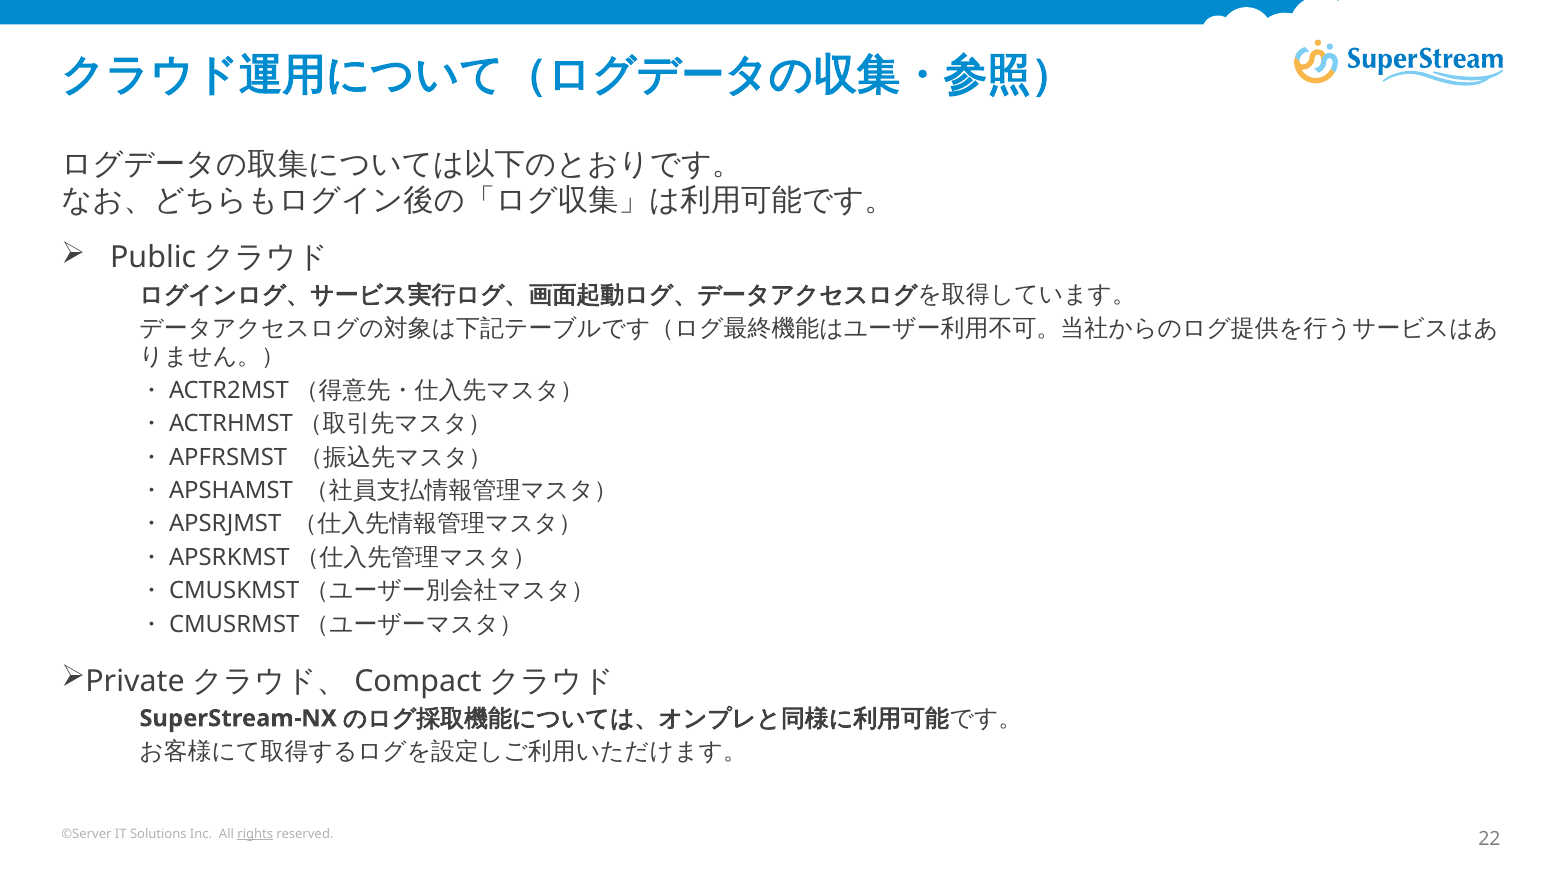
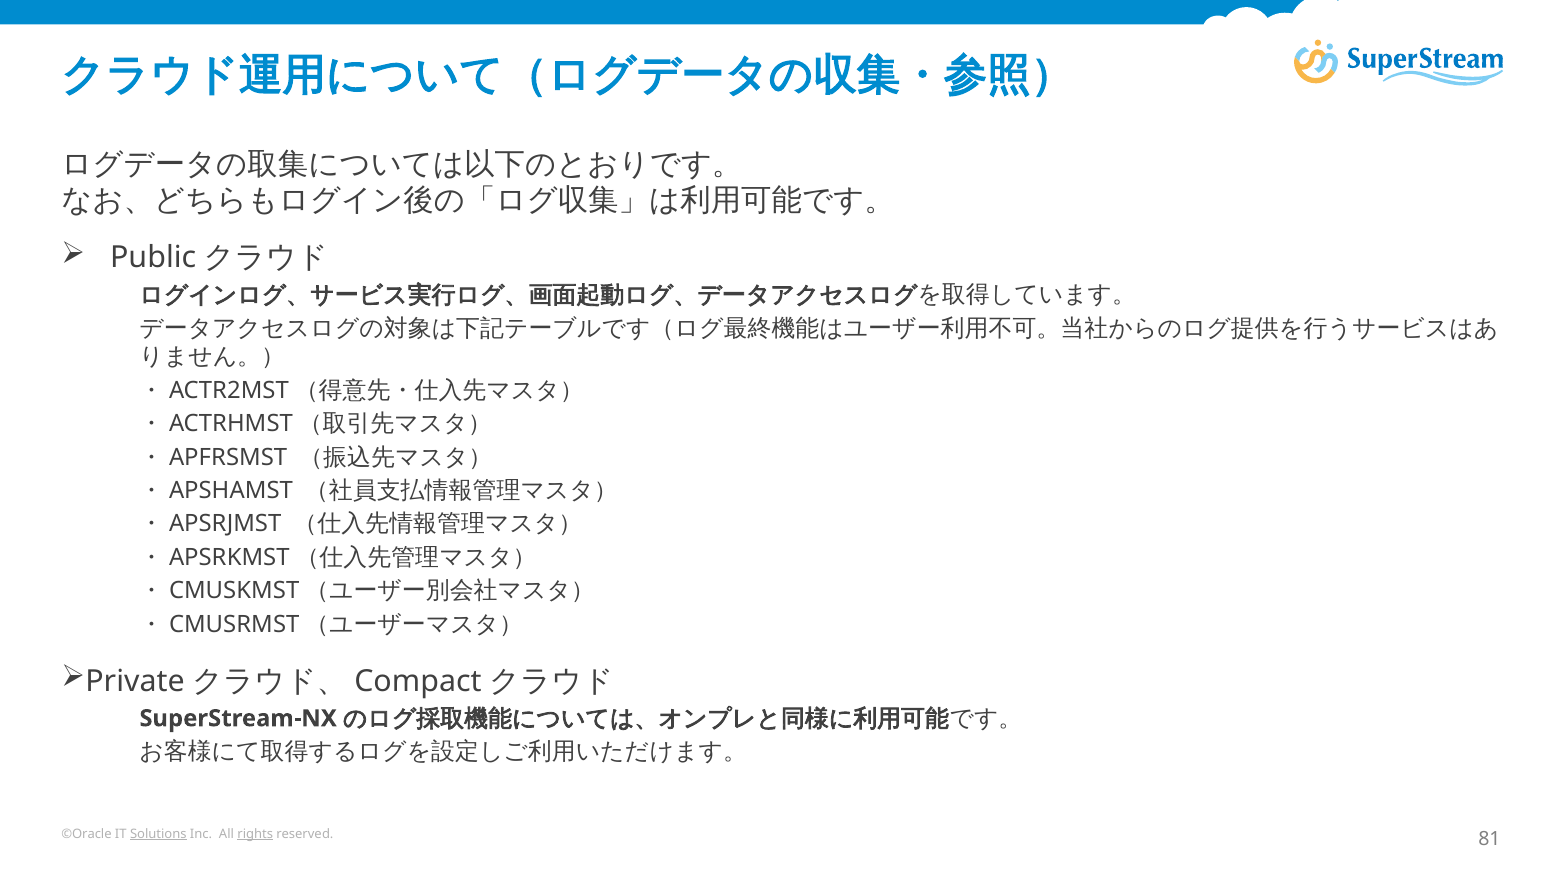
©Server: ©Server -> ©Oracle
Solutions underline: none -> present
22: 22 -> 81
